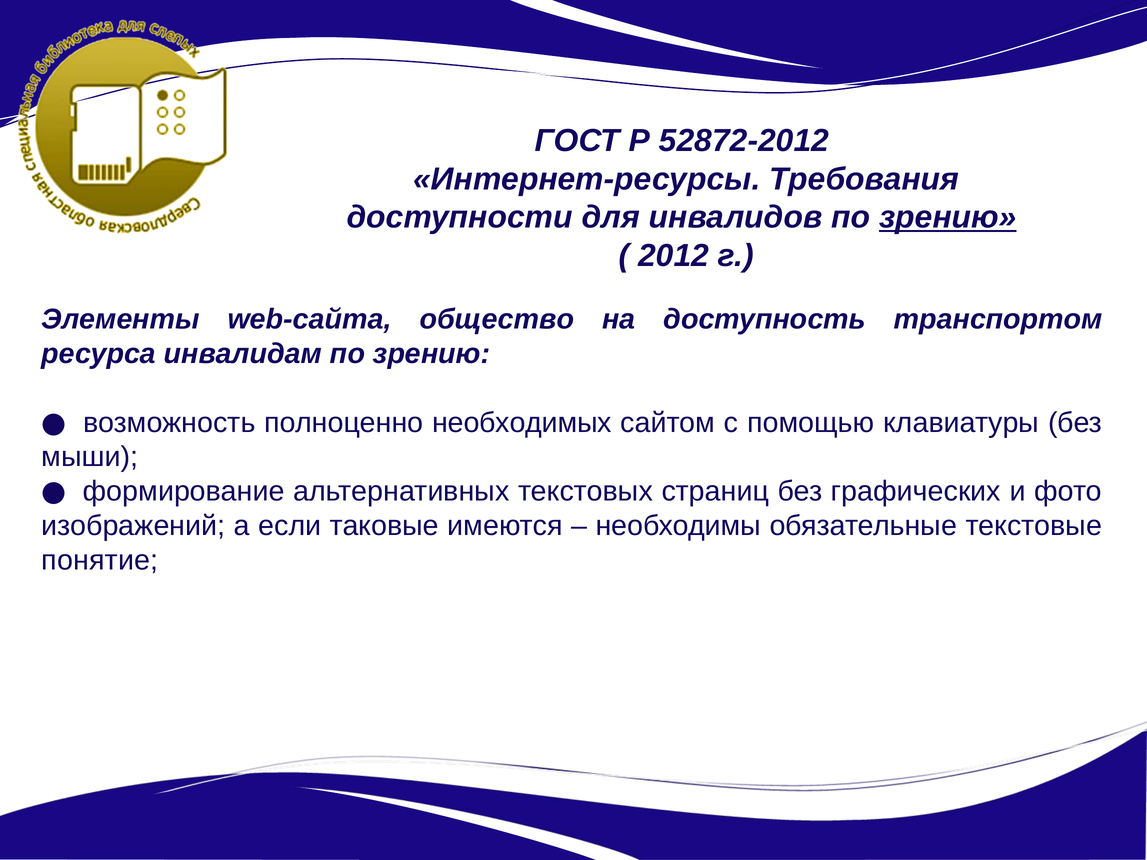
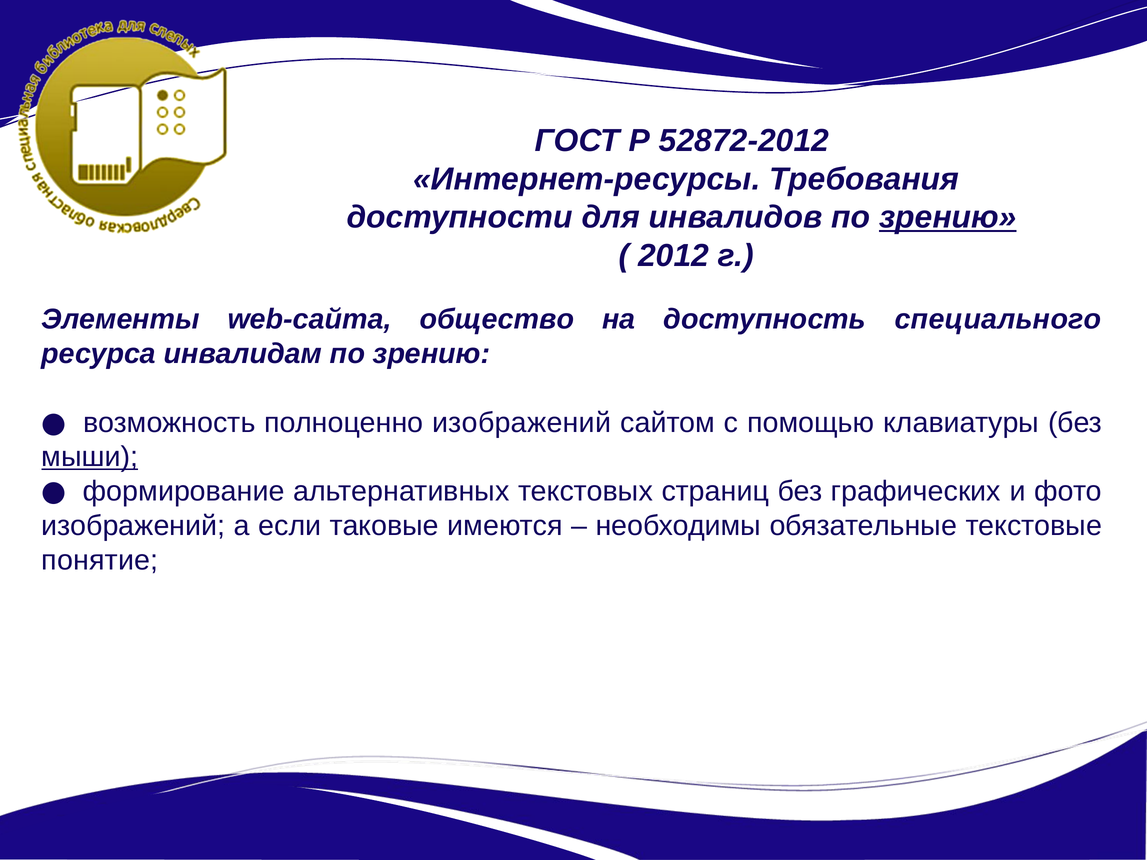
транспортом: транспортом -> специального
полноценно необходимых: необходимых -> изображений
мыши underline: none -> present
